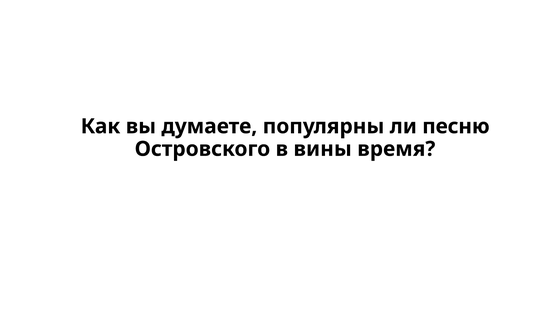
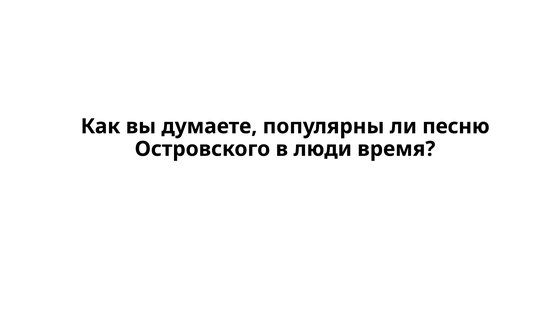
вины: вины -> люди
